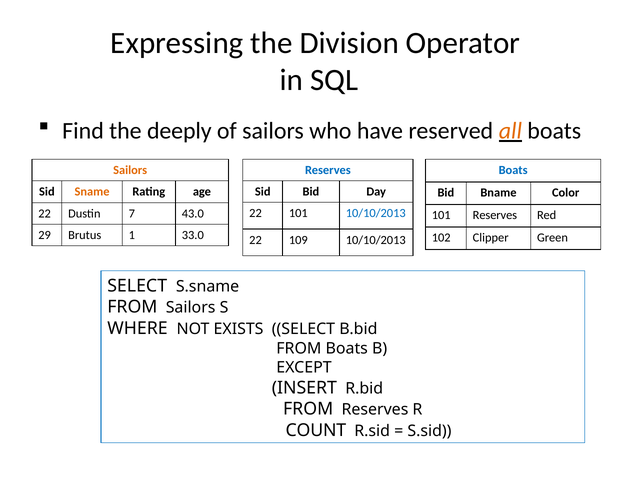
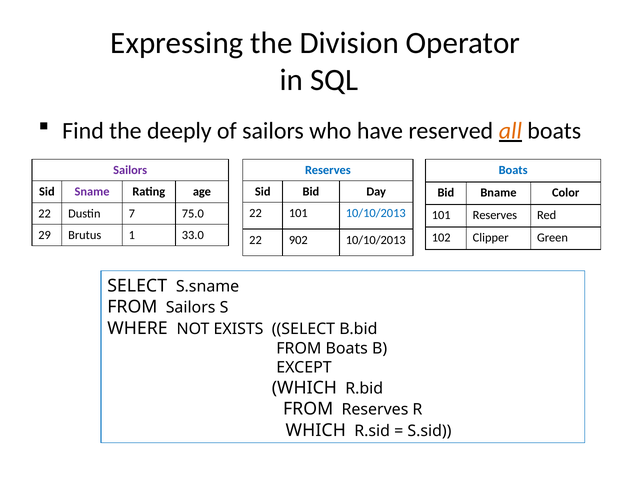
Sailors at (130, 170) colour: orange -> purple
Sname colour: orange -> purple
43.0: 43.0 -> 75.0
109: 109 -> 902
INSERT at (304, 388): INSERT -> WHICH
COUNT at (316, 431): COUNT -> WHICH
